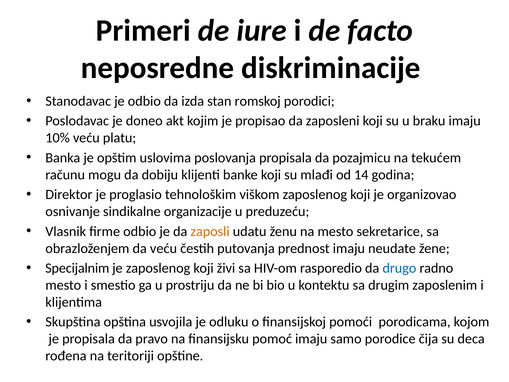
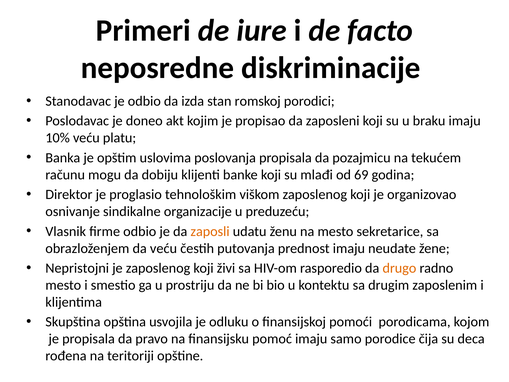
14: 14 -> 69
Specijalnim: Specijalnim -> Nepristojni
drugo colour: blue -> orange
